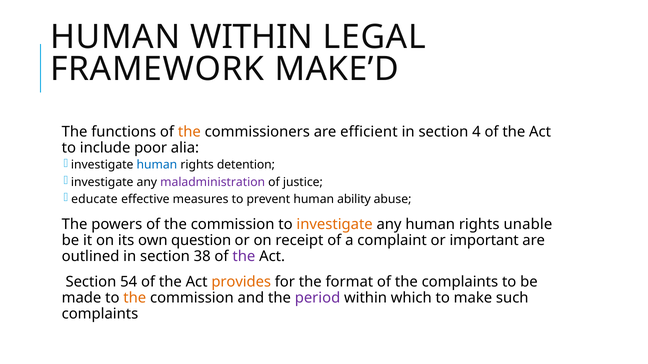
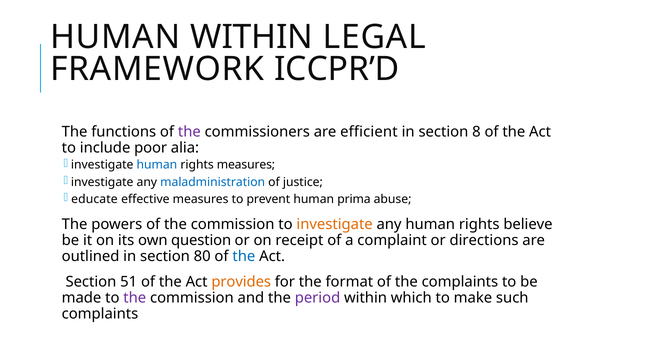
MAKE’D: MAKE’D -> ICCPR’D
the at (189, 132) colour: orange -> purple
4: 4 -> 8
rights detention: detention -> measures
maladministration colour: purple -> blue
ability: ability -> prima
unable: unable -> believe
important: important -> directions
38: 38 -> 80
the at (244, 257) colour: purple -> blue
54: 54 -> 51
the at (135, 298) colour: orange -> purple
